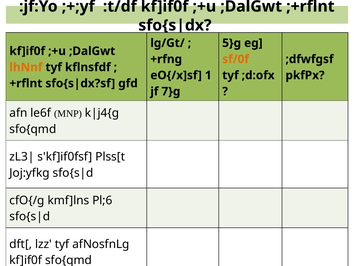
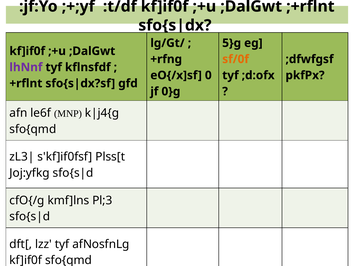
lhNnf colour: orange -> purple
1: 1 -> 0
7}g: 7}g -> 0}g
Pl;6: Pl;6 -> Pl;3
